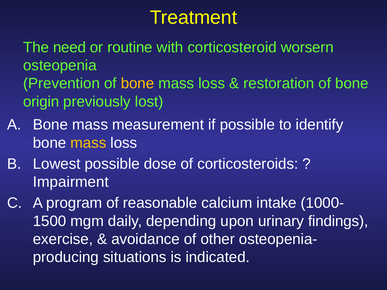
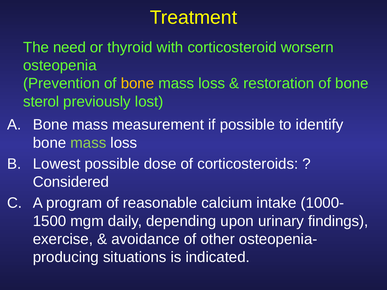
routine: routine -> thyroid
origin: origin -> sterol
mass at (88, 143) colour: yellow -> light green
Impairment: Impairment -> Considered
